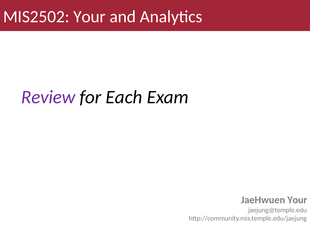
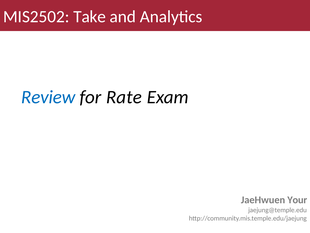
MIS2502 Your: Your -> Take
Review colour: purple -> blue
Each: Each -> Rate
